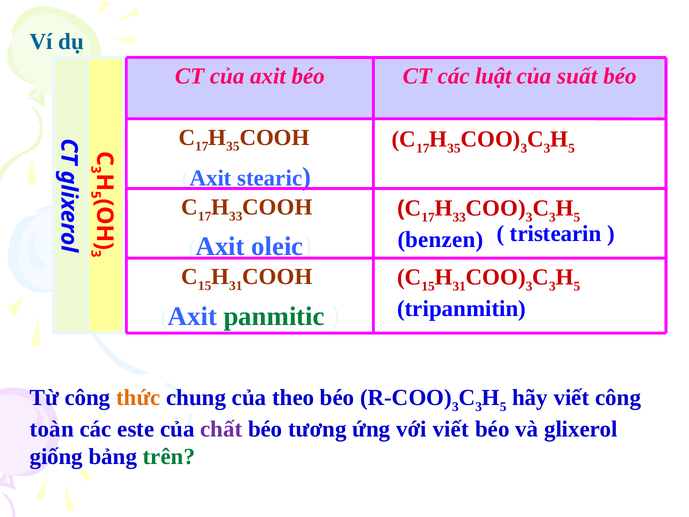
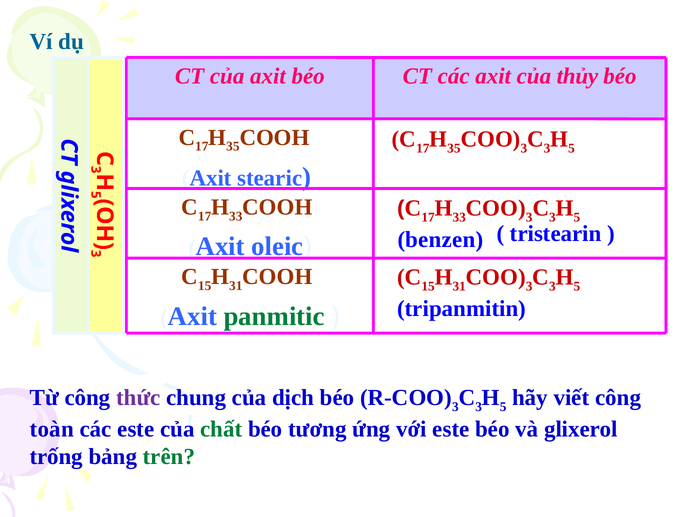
các luật: luật -> axit
suất: suất -> thủy
thức colour: orange -> purple
theo: theo -> dịch
chất colour: purple -> green
với viết: viết -> este
giống: giống -> trống
